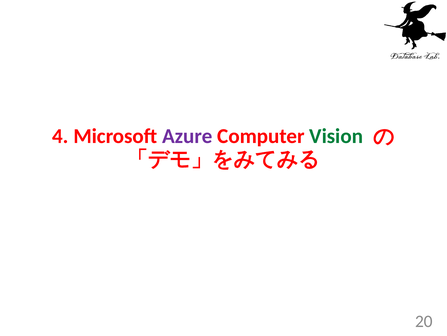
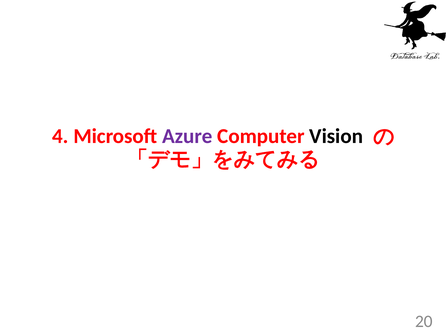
Vision colour: green -> black
